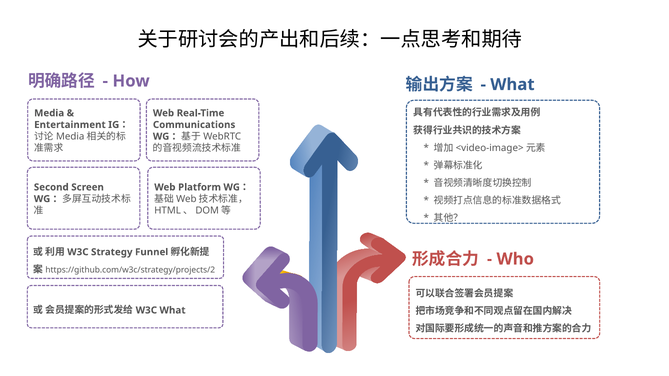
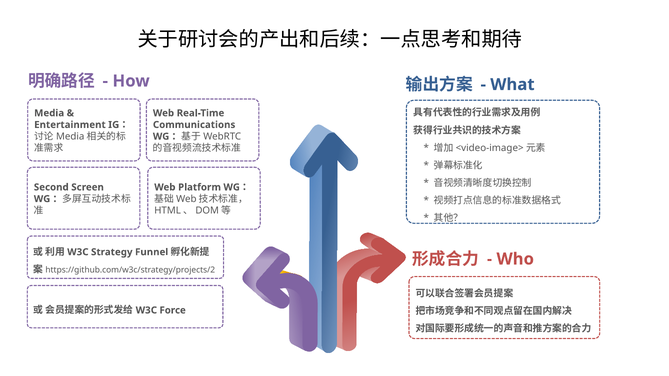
What at (173, 310): What -> Force
